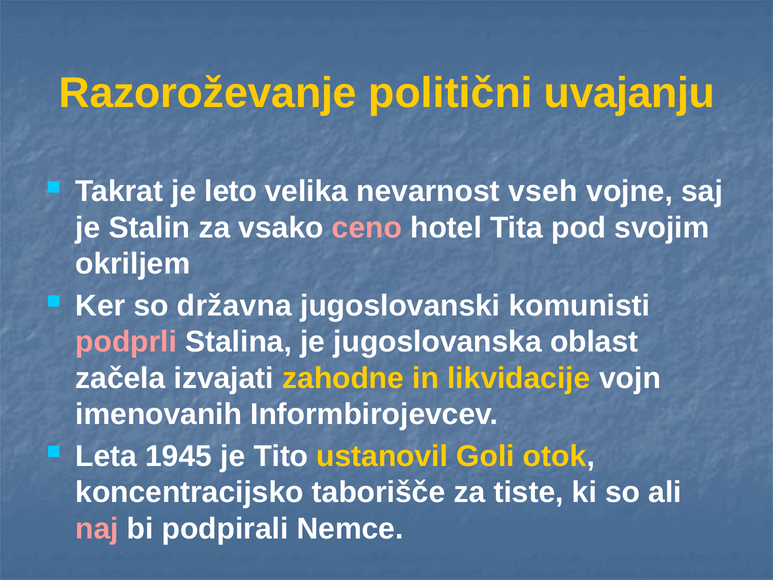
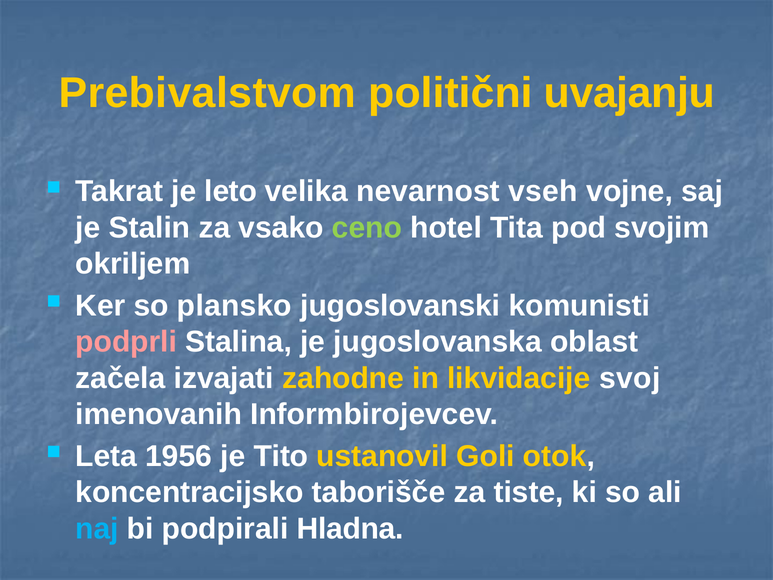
Razoroževanje: Razoroževanje -> Prebivalstvom
ceno colour: pink -> light green
državna: državna -> plansko
vojn: vojn -> svoj
1945: 1945 -> 1956
naj colour: pink -> light blue
Nemce: Nemce -> Hladna
